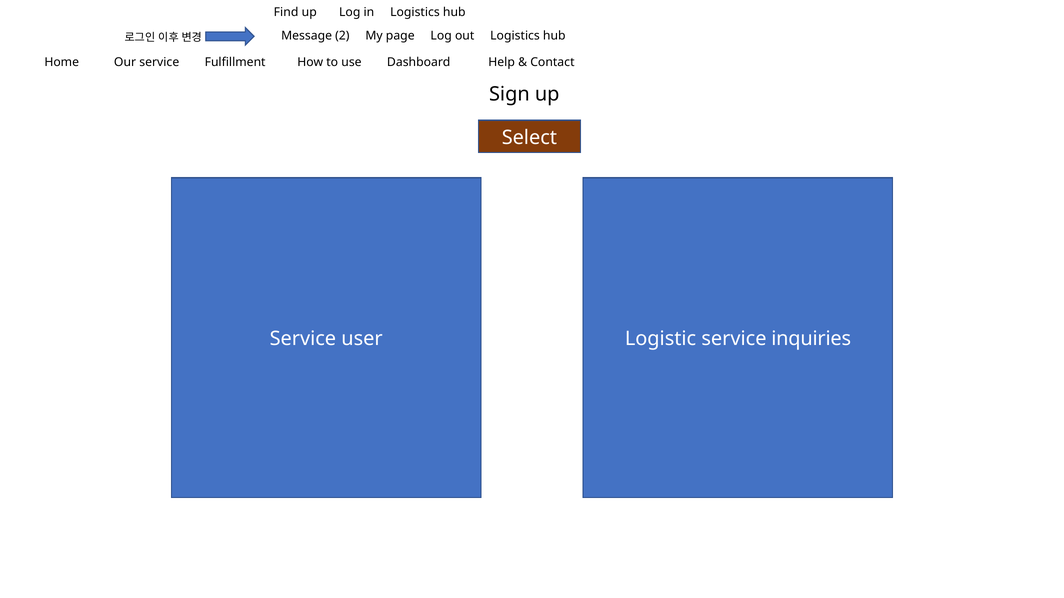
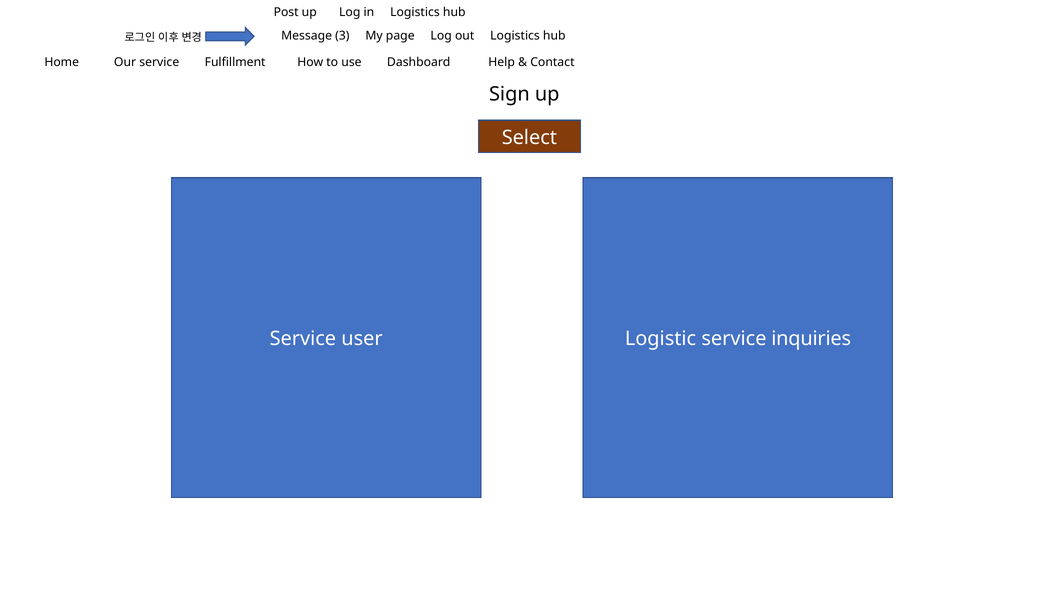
Find: Find -> Post
2: 2 -> 3
